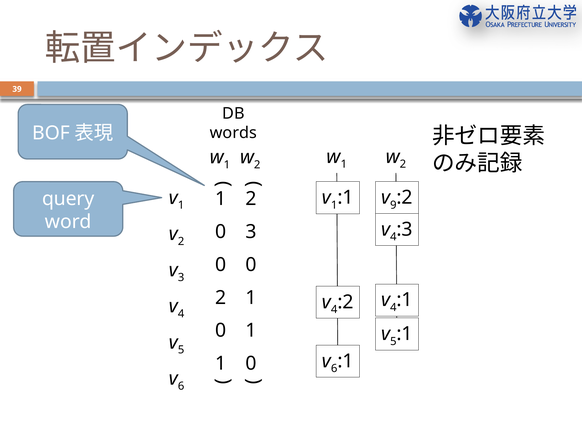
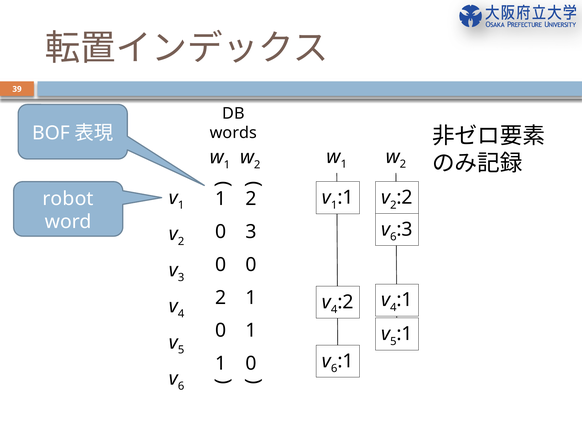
9 at (393, 205): 9 -> 2
query: query -> robot
4 at (393, 237): 4 -> 6
